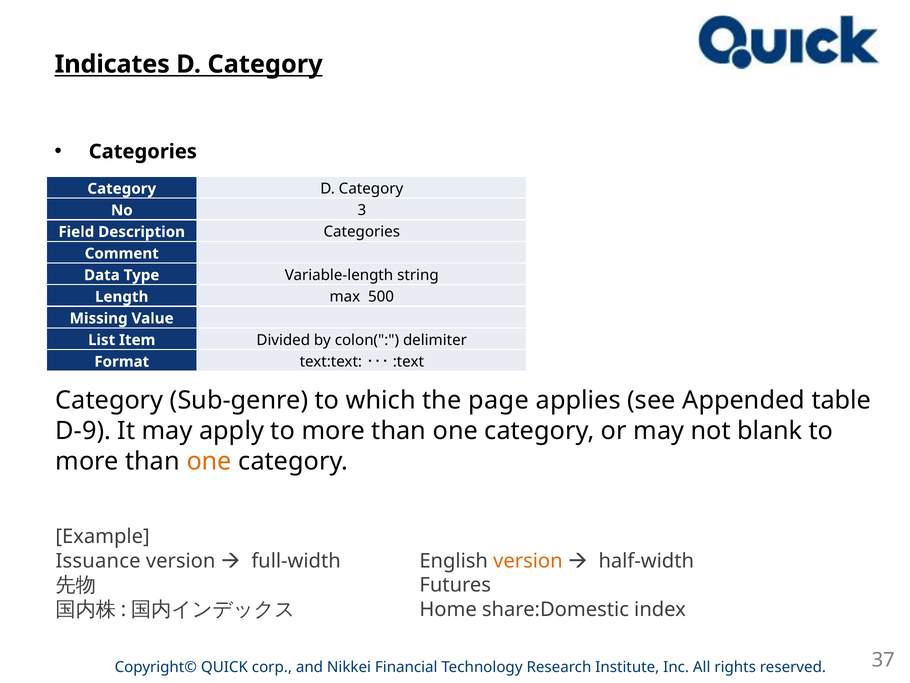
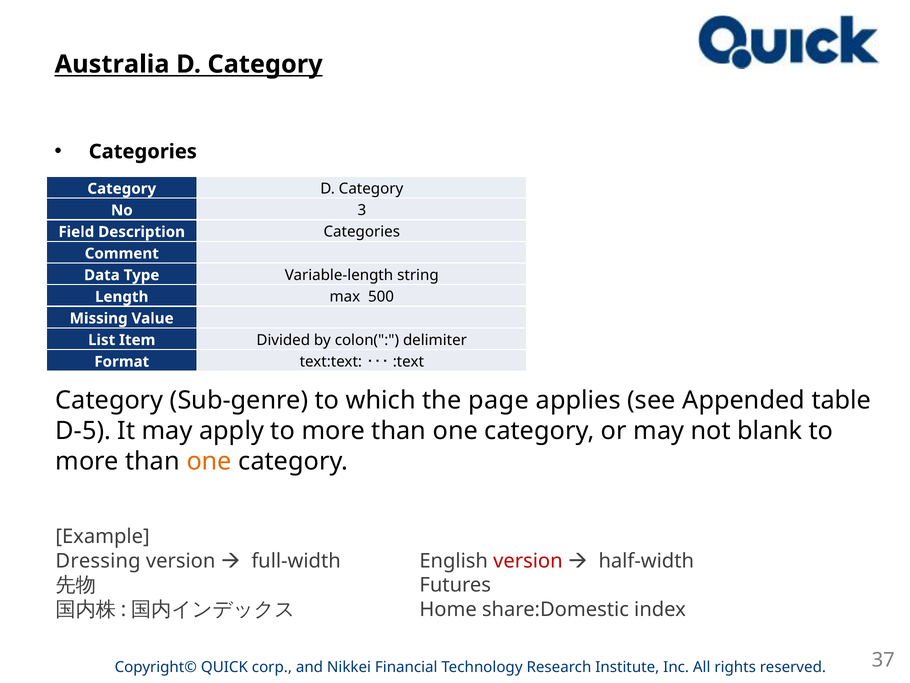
Indicates: Indicates -> Australia
D-9: D-9 -> D-5
Issuance: Issuance -> Dressing
version at (528, 561) colour: orange -> red
